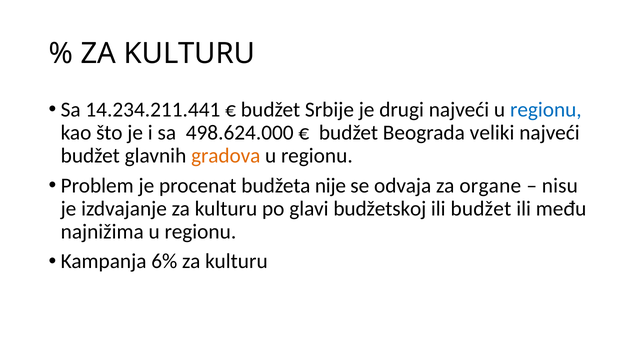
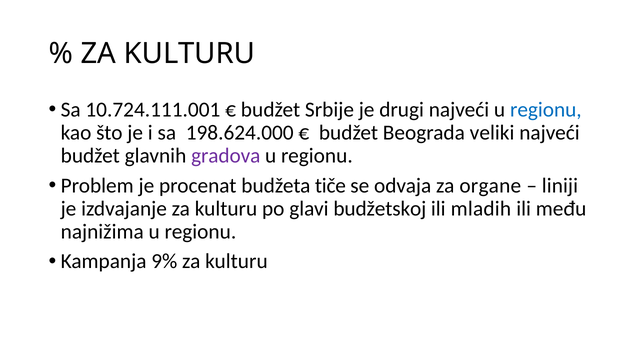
14.234.211.441: 14.234.211.441 -> 10.724.111.001
498.624.000: 498.624.000 -> 198.624.000
gradova colour: orange -> purple
nije: nije -> tiče
nisu: nisu -> liniji
ili budžet: budžet -> mladih
6%: 6% -> 9%
